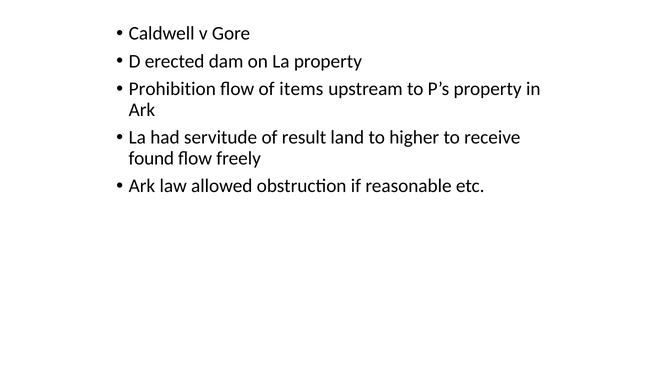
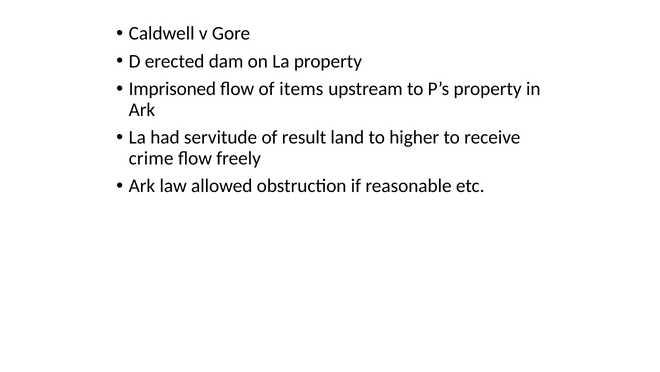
Prohibition: Prohibition -> Imprisoned
found: found -> crime
